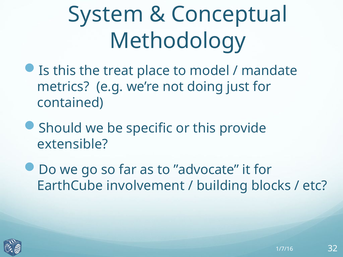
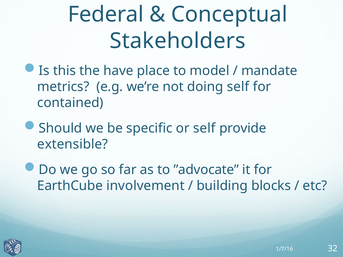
System: System -> Federal
Methodology: Methodology -> Stakeholders
treat: treat -> have
doing just: just -> self
or this: this -> self
